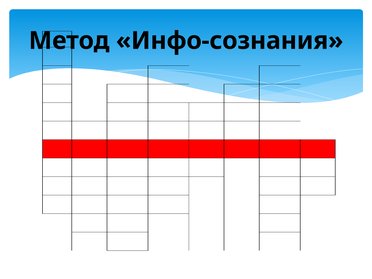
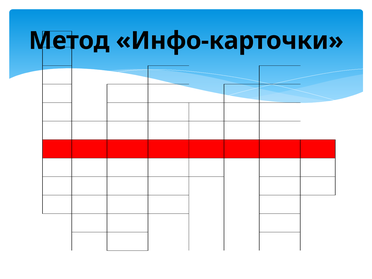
Инфо-сознания: Инфо-сознания -> Инфо-карточки
